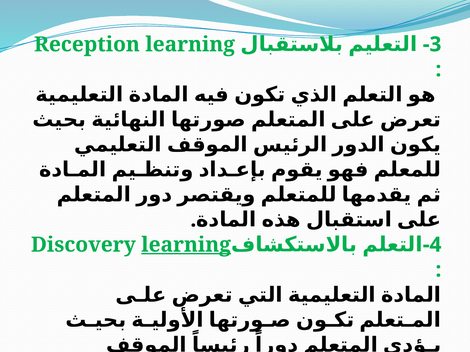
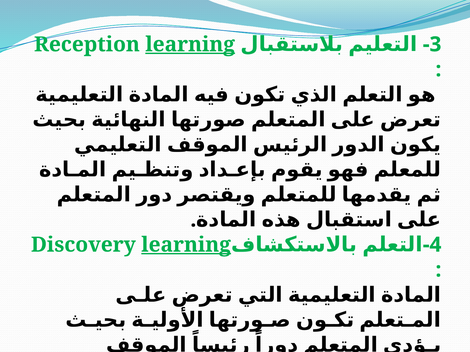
learning at (190, 44) underline: none -> present
